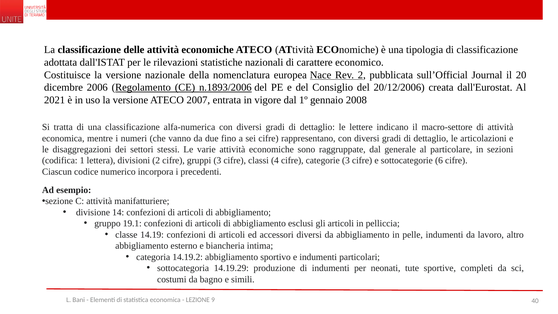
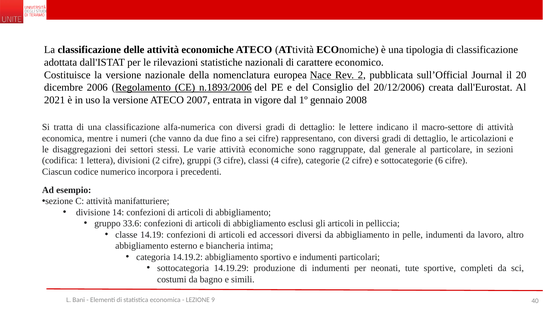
categorie 3: 3 -> 2
19.1: 19.1 -> 33.6
